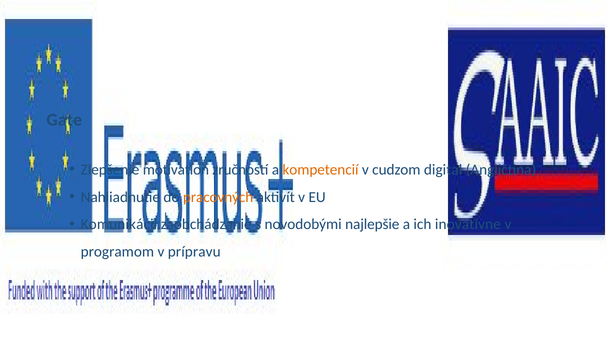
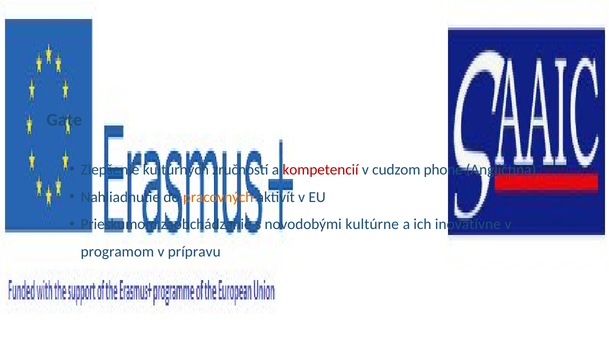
motivation: motivation -> kultúrnych
kompetencií colour: orange -> red
digital: digital -> phone
Komunikácii: Komunikácii -> Prieskumom
najlepšie: najlepšie -> kultúrne
